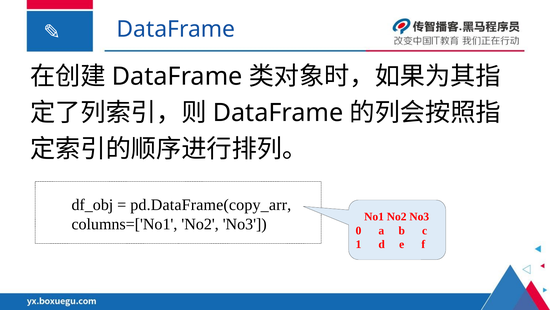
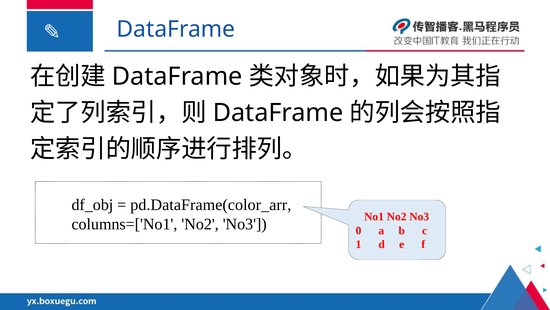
pd.DataFrame(copy_arr: pd.DataFrame(copy_arr -> pd.DataFrame(color_arr
